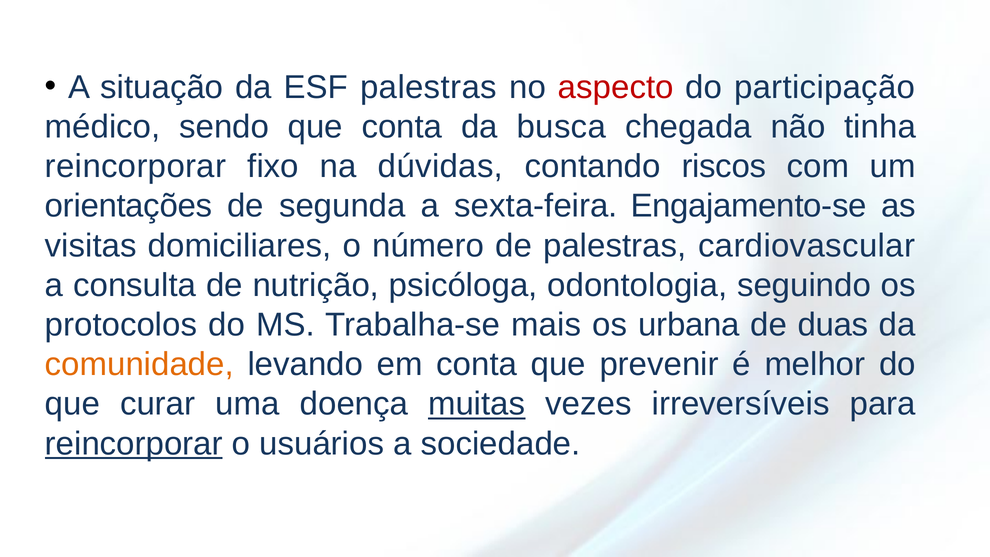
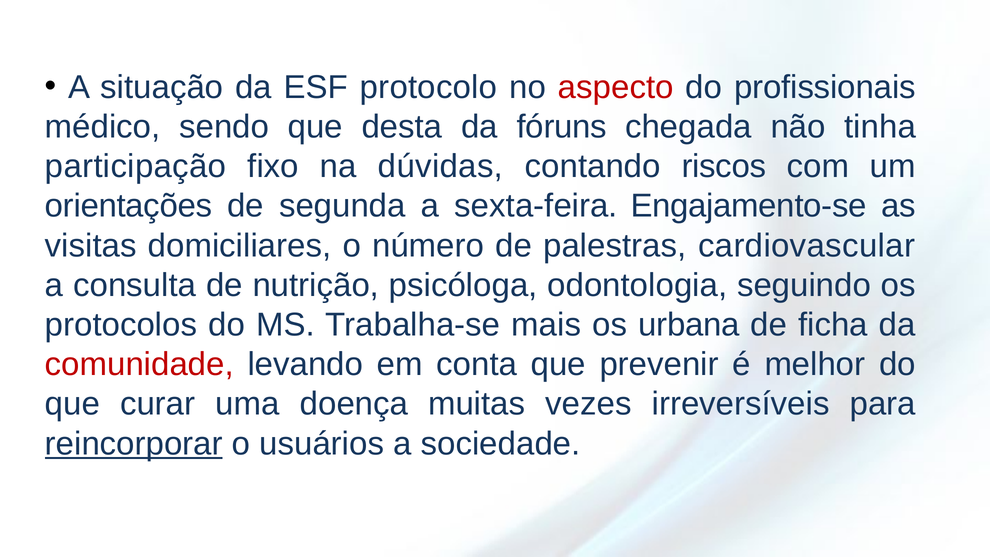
ESF palestras: palestras -> protocolo
participação: participação -> profissionais
que conta: conta -> desta
busca: busca -> fóruns
reincorporar at (136, 166): reincorporar -> participação
duas: duas -> ficha
comunidade colour: orange -> red
muitas underline: present -> none
